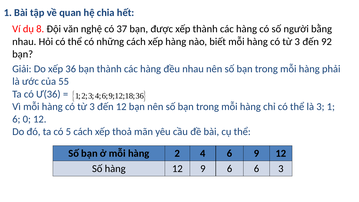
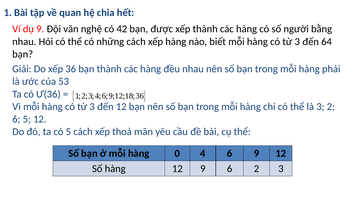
dụ 8: 8 -> 9
37: 37 -> 42
92: 92 -> 64
55: 55 -> 53
3 1: 1 -> 2
6 0: 0 -> 5
2: 2 -> 0
6 6: 6 -> 2
